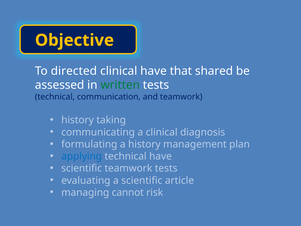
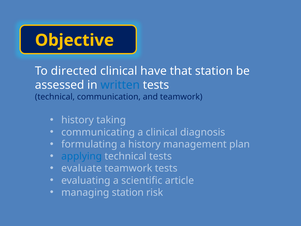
that shared: shared -> station
written colour: green -> blue
technical have: have -> tests
scientific at (82, 168): scientific -> evaluate
managing cannot: cannot -> station
